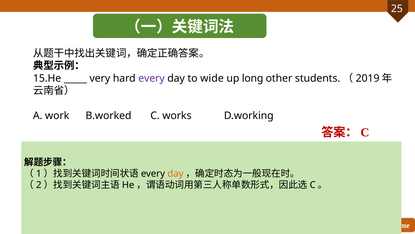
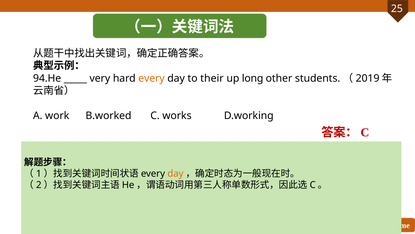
15.He: 15.He -> 94.He
every at (152, 78) colour: purple -> orange
wide: wide -> their
